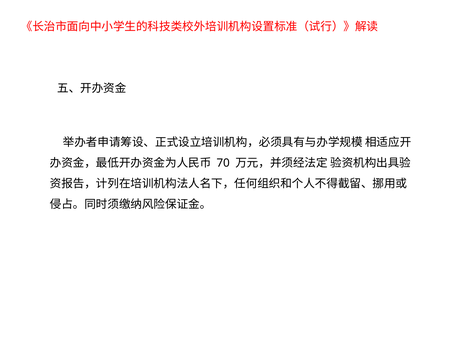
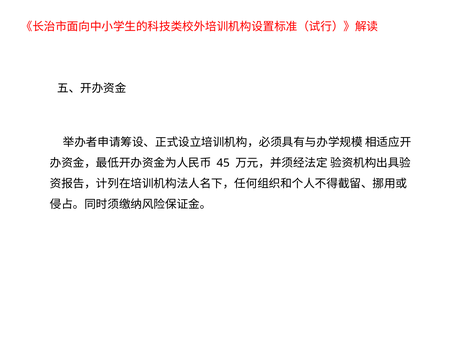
70: 70 -> 45
